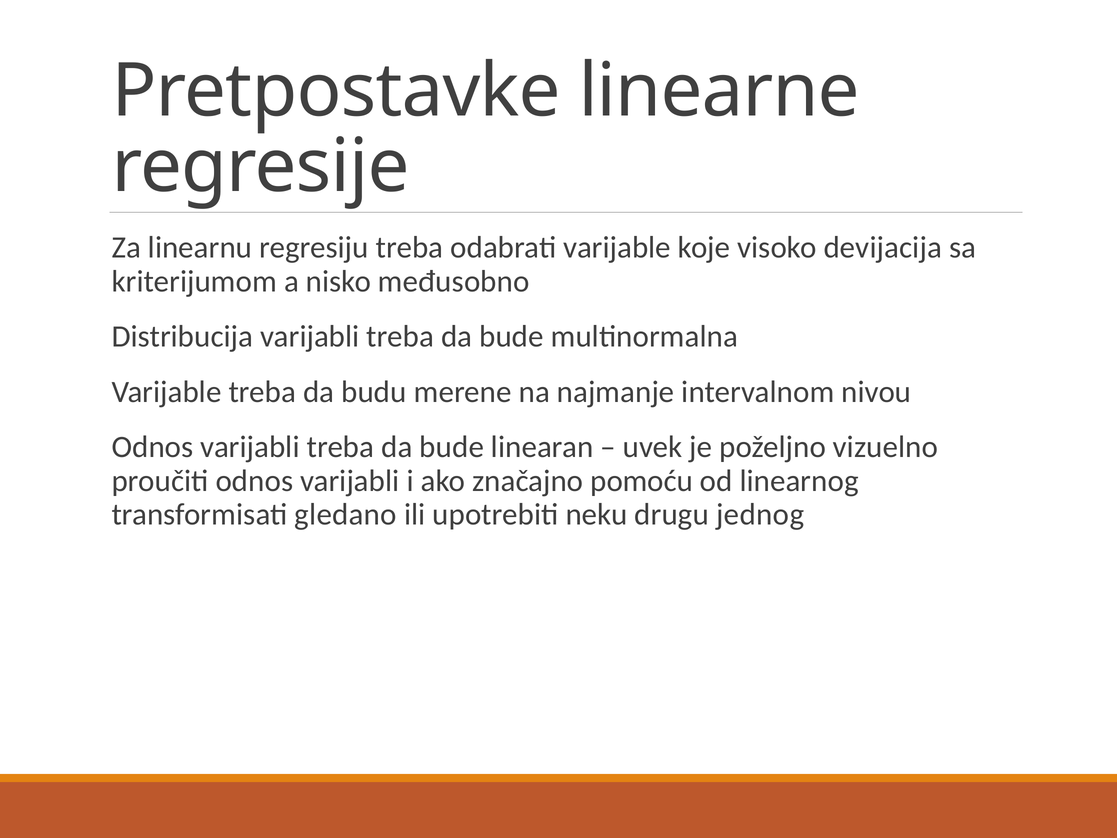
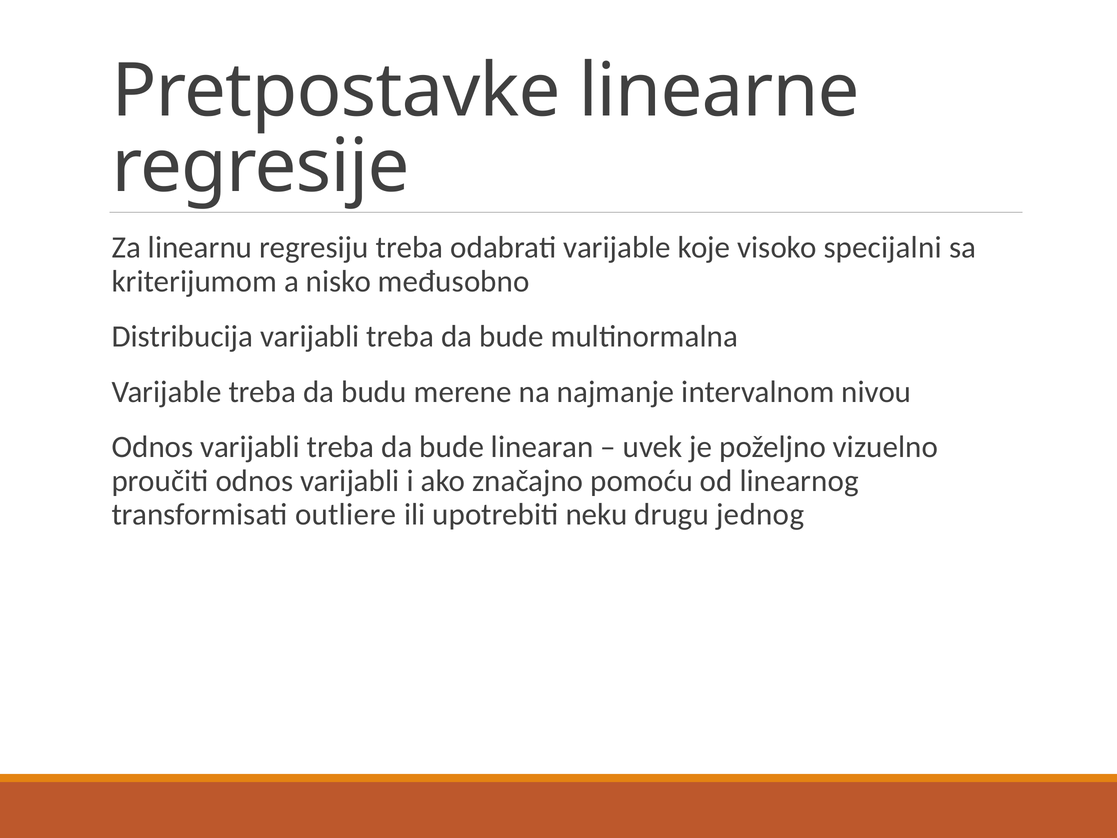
devijacija: devijacija -> specijalni
gledano: gledano -> outliere
